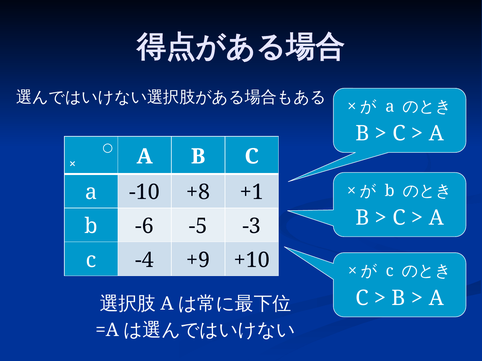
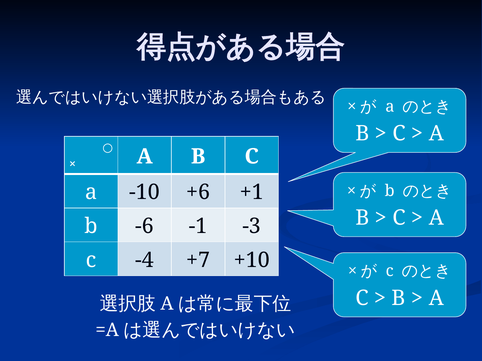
+8: +8 -> +6
-5: -5 -> -1
+9: +9 -> +7
